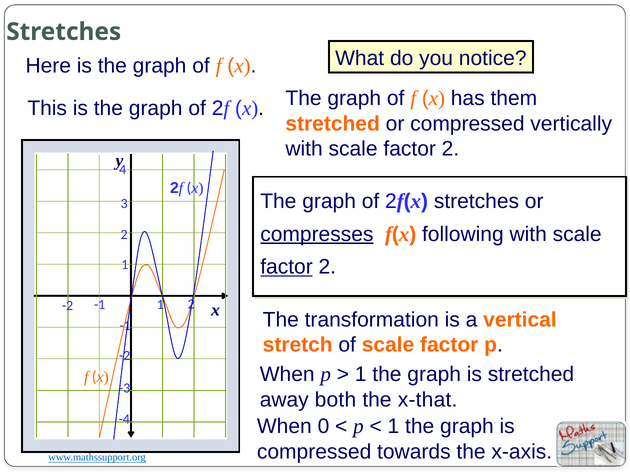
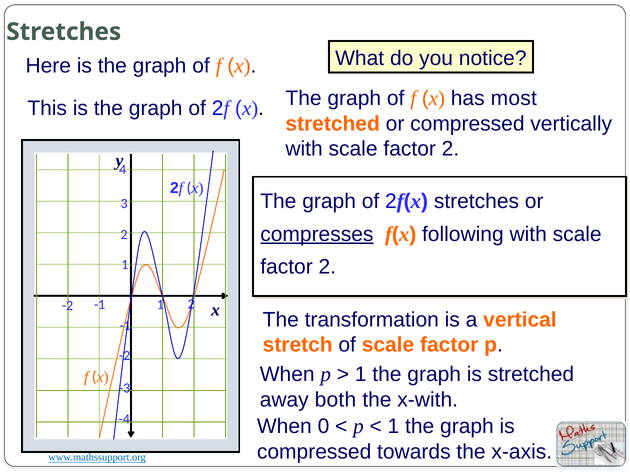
them: them -> most
factor at (287, 267) underline: present -> none
x-that: x-that -> x-with
